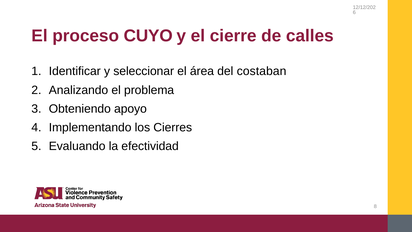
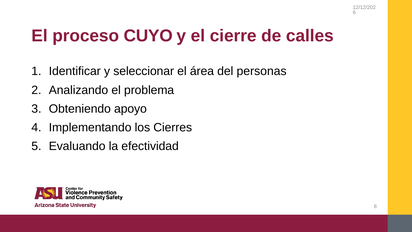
costaban: costaban -> personas
